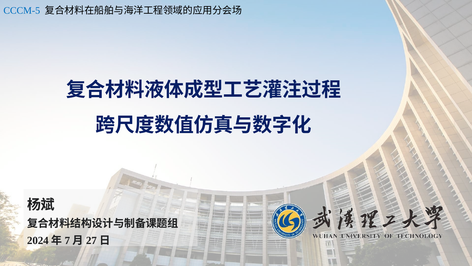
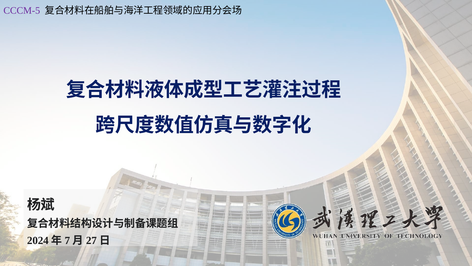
CCCM-5 colour: blue -> purple
